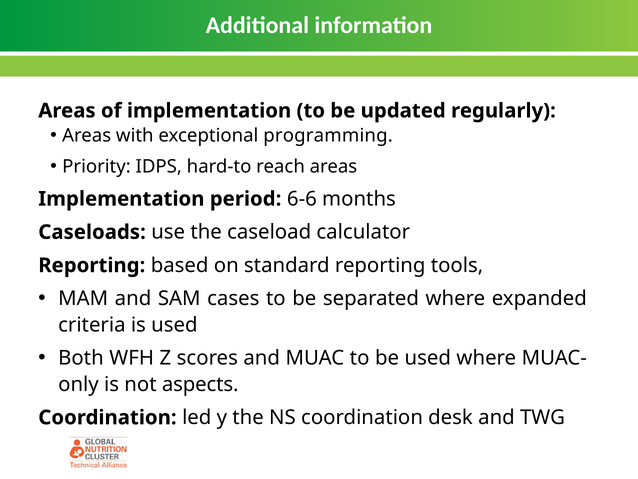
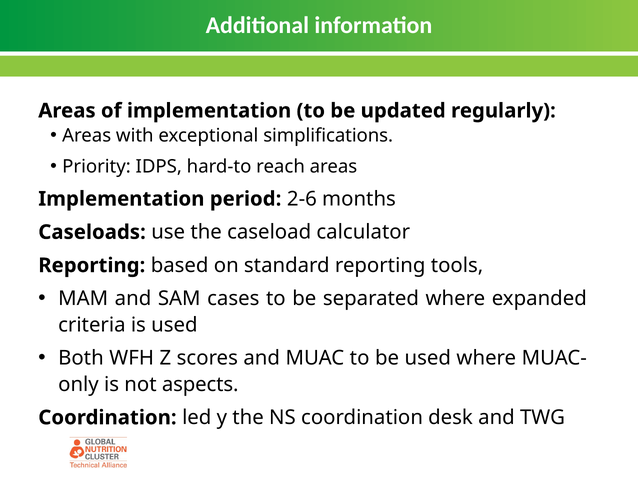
programming: programming -> simplifications
6-6: 6-6 -> 2-6
